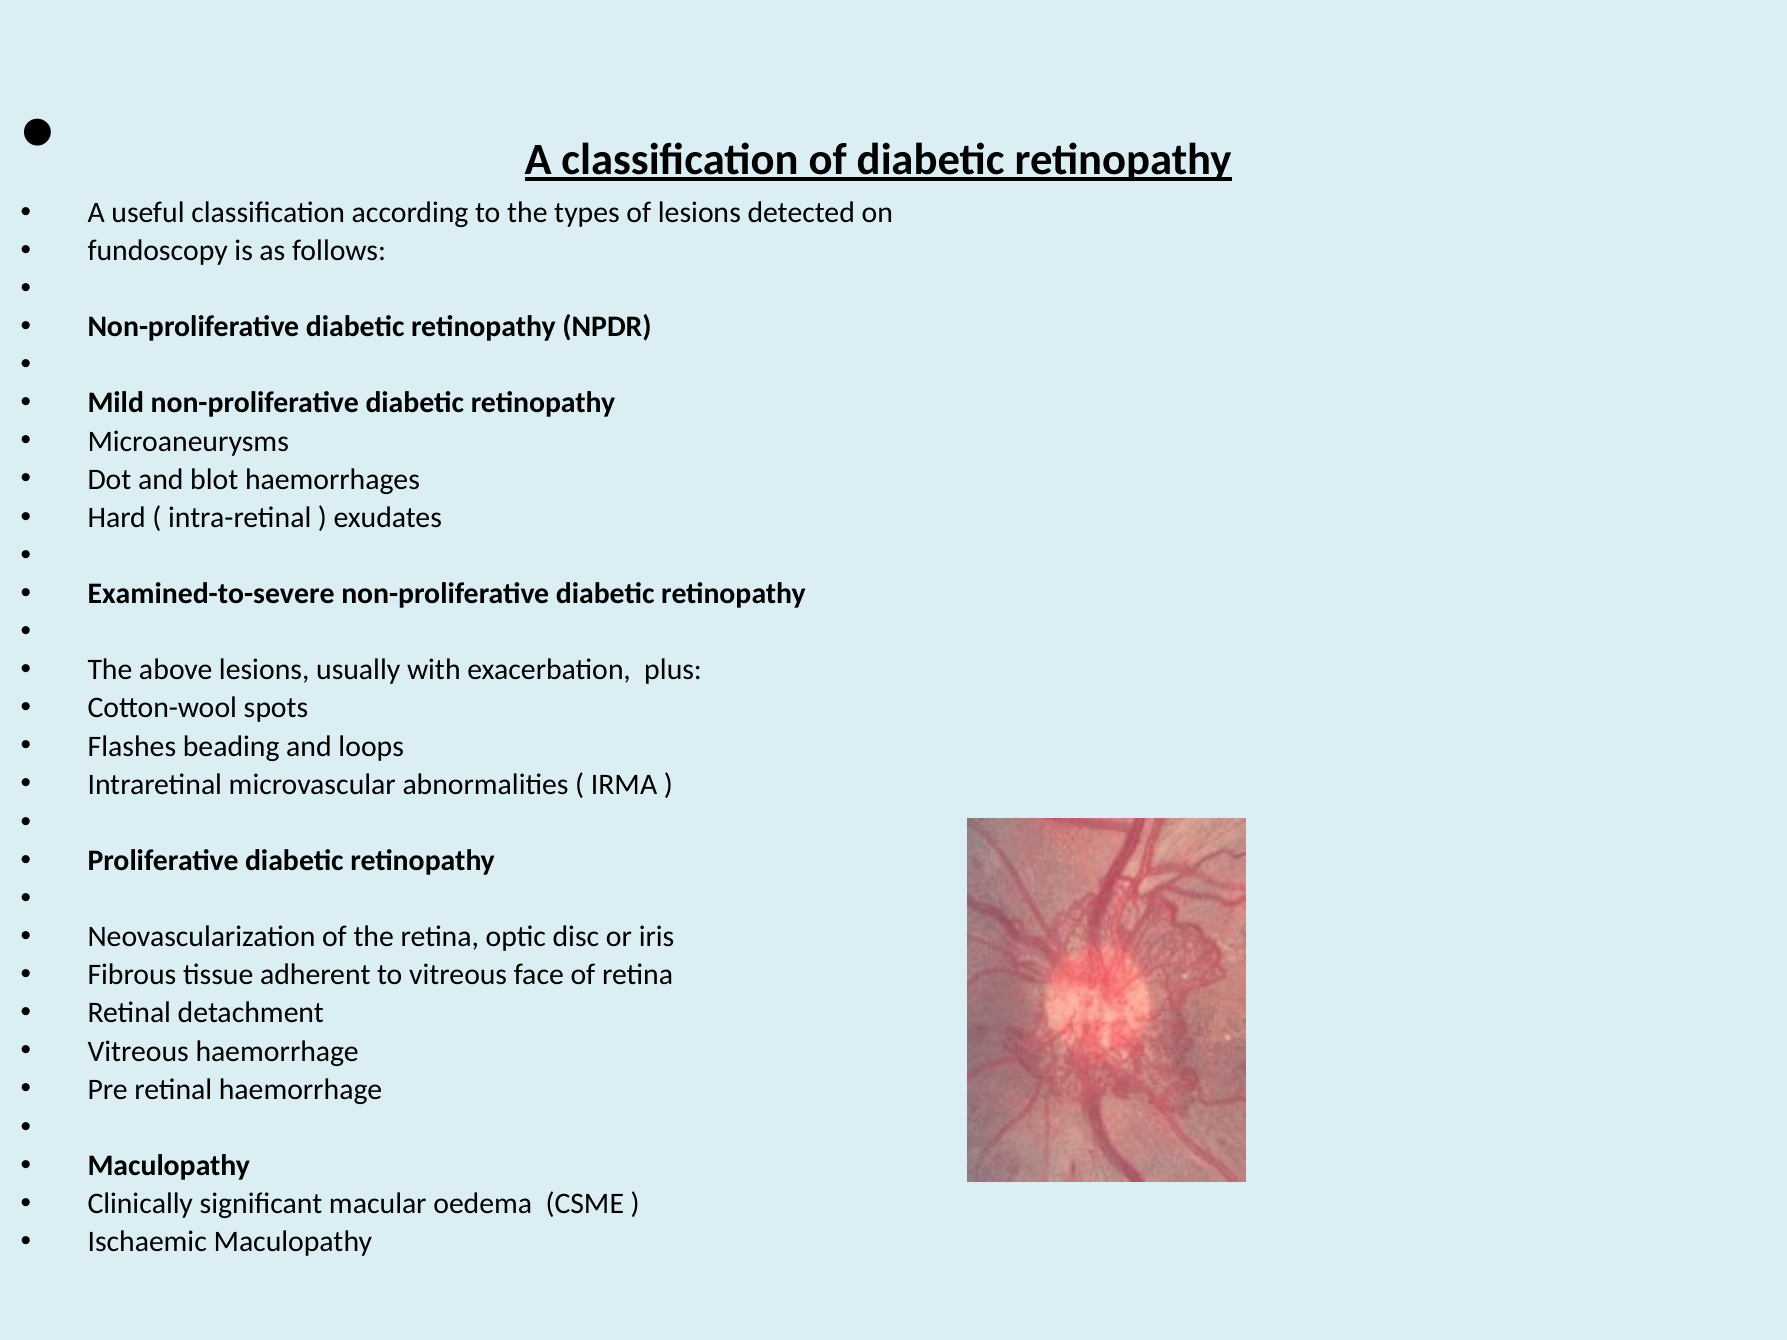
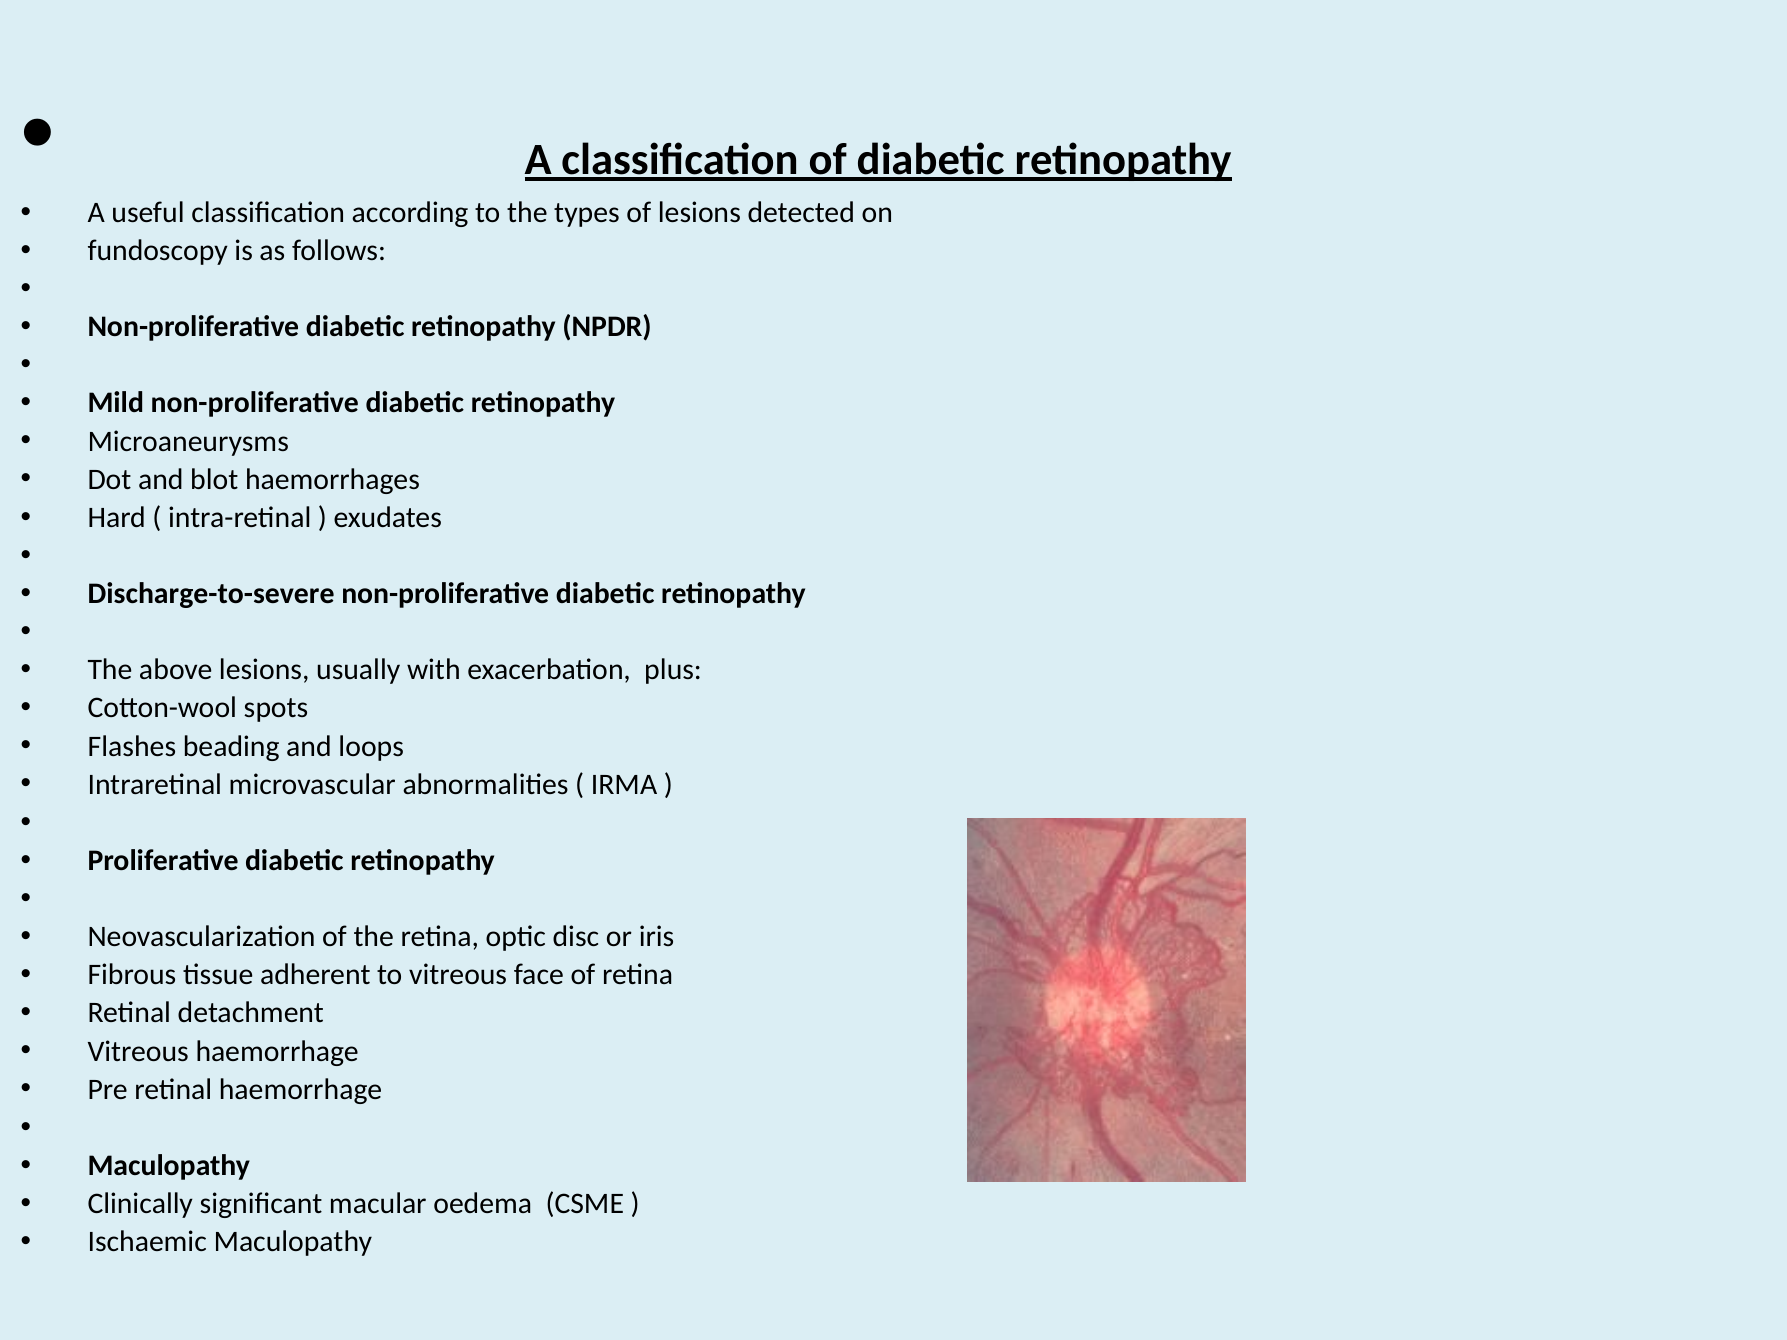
Examined-to-severe: Examined-to-severe -> Discharge-to-severe
